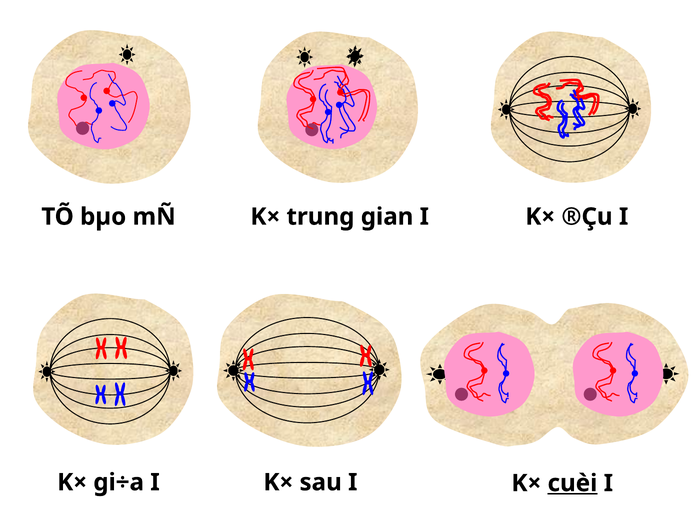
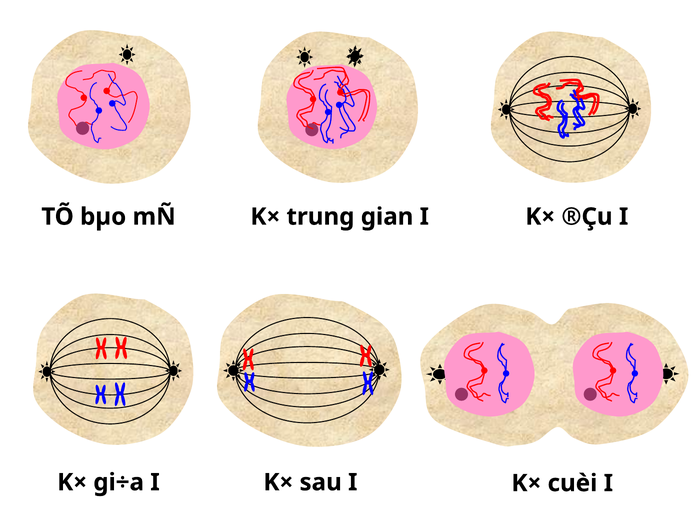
cuèi underline: present -> none
